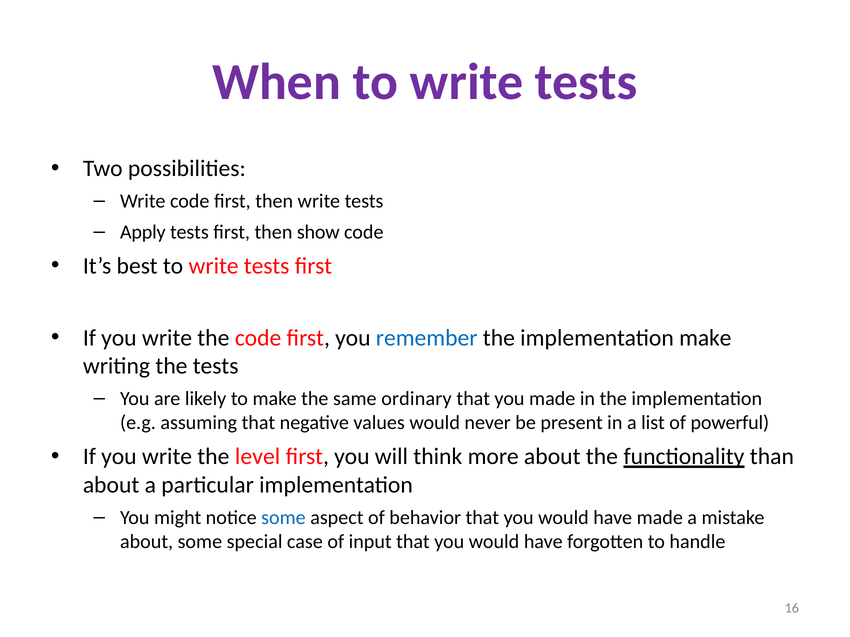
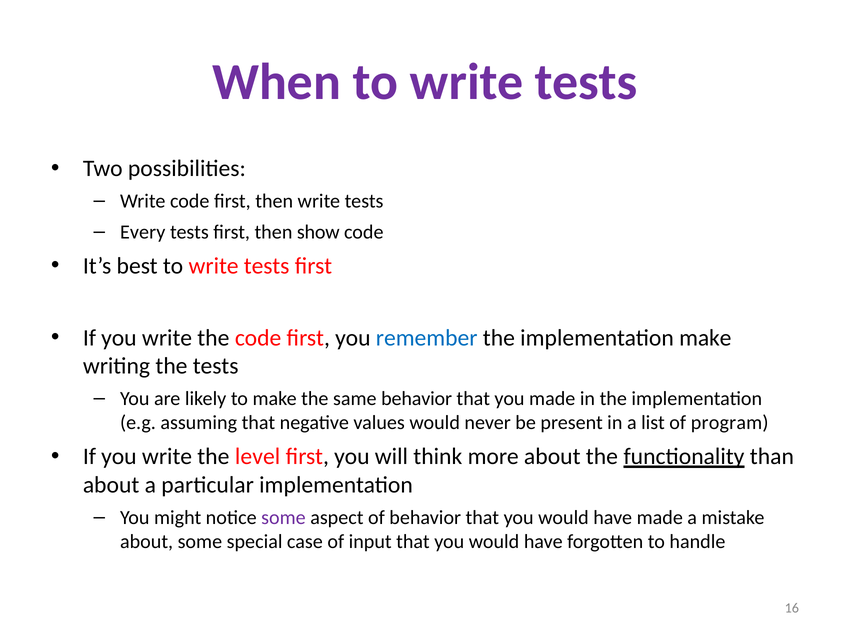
Apply: Apply -> Every
same ordinary: ordinary -> behavior
powerful: powerful -> program
some at (283, 518) colour: blue -> purple
